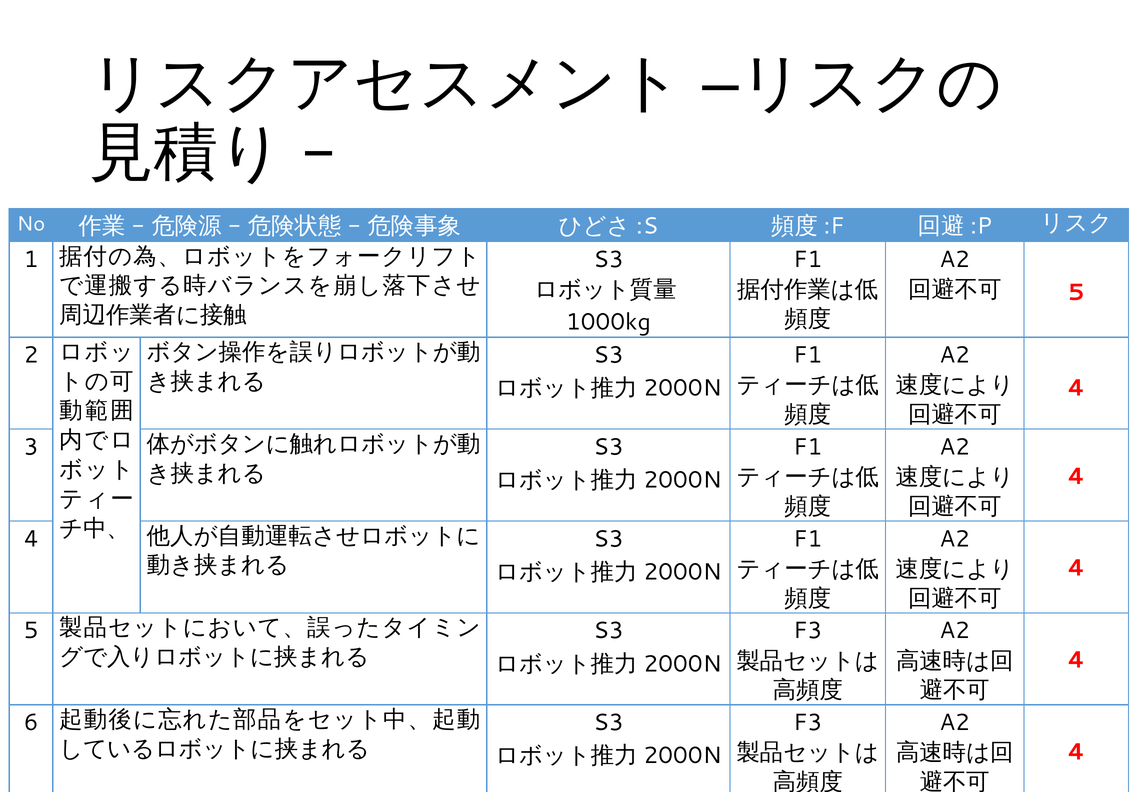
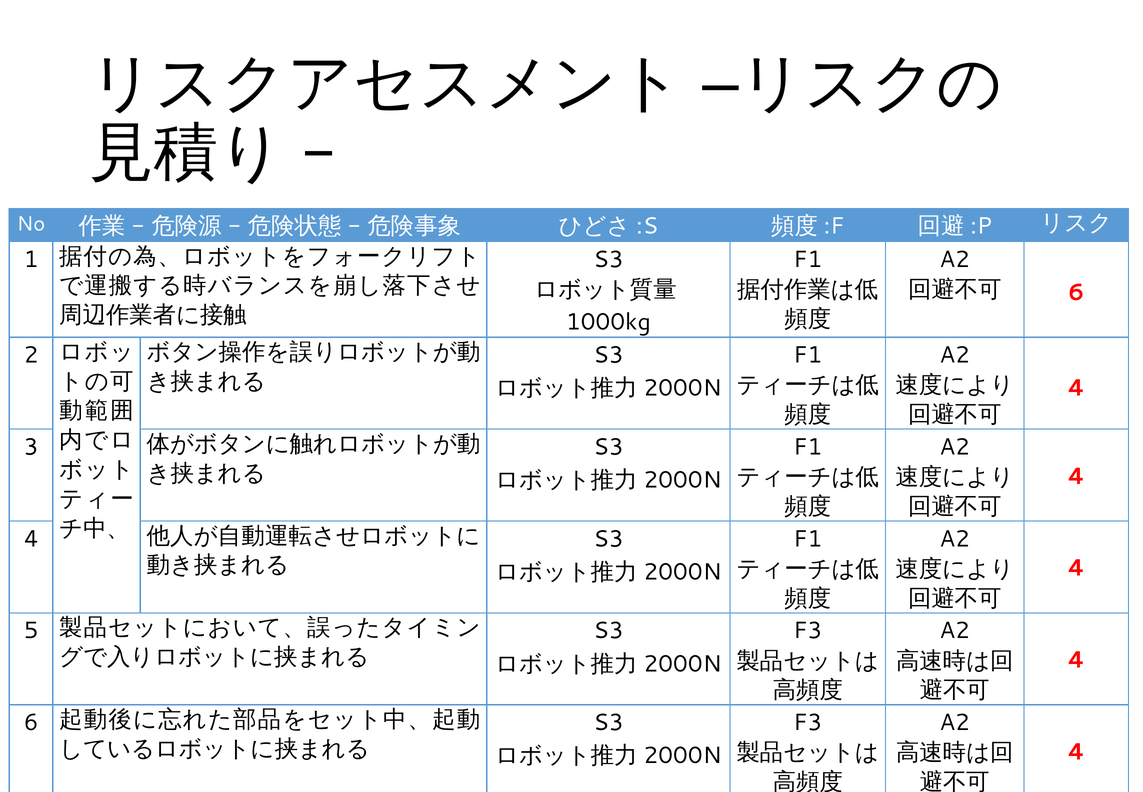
5 at (1076, 292): 5 -> 6
